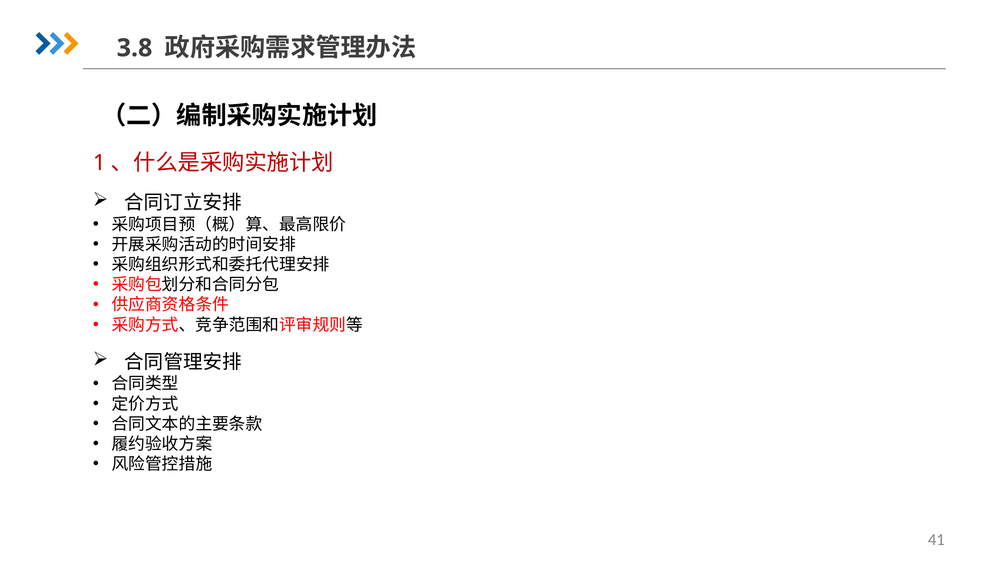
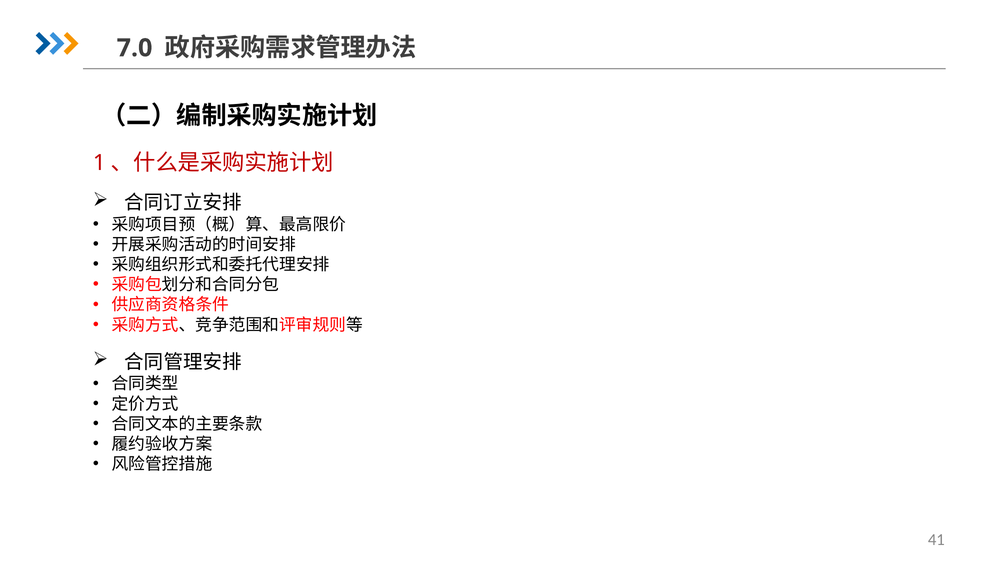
3.8: 3.8 -> 7.0
